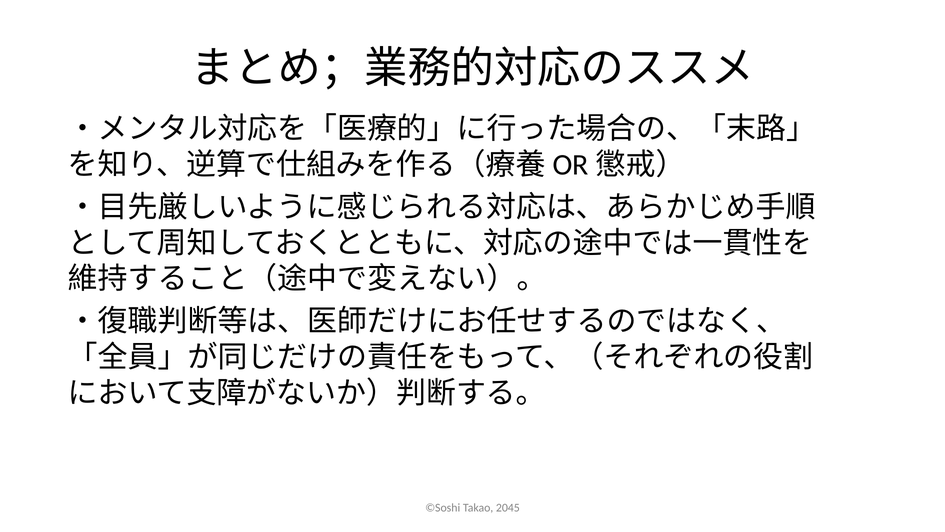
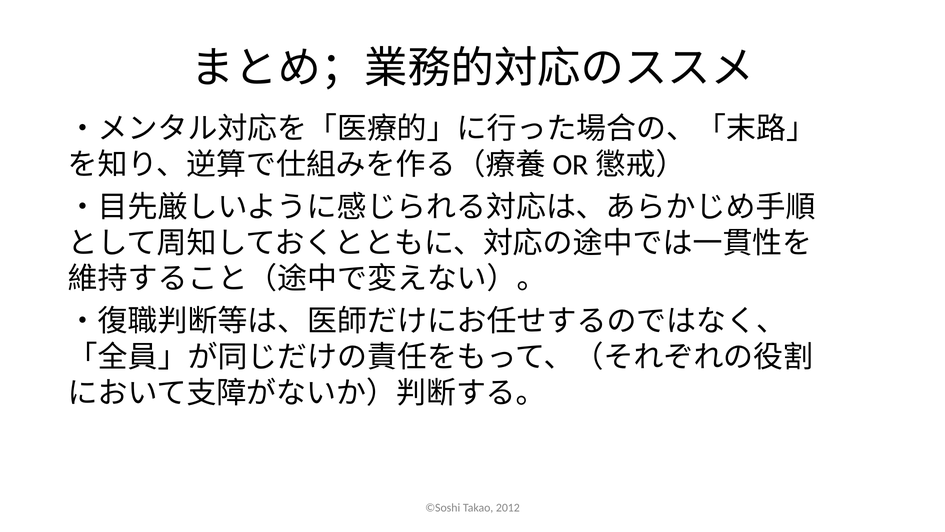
2045: 2045 -> 2012
